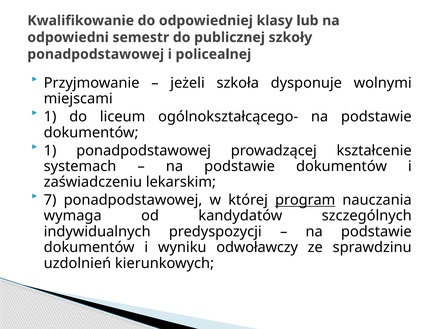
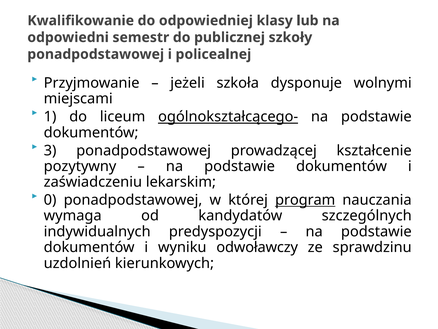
ogólnokształcącego- underline: none -> present
1 at (50, 150): 1 -> 3
systemach: systemach -> pozytywny
7: 7 -> 0
